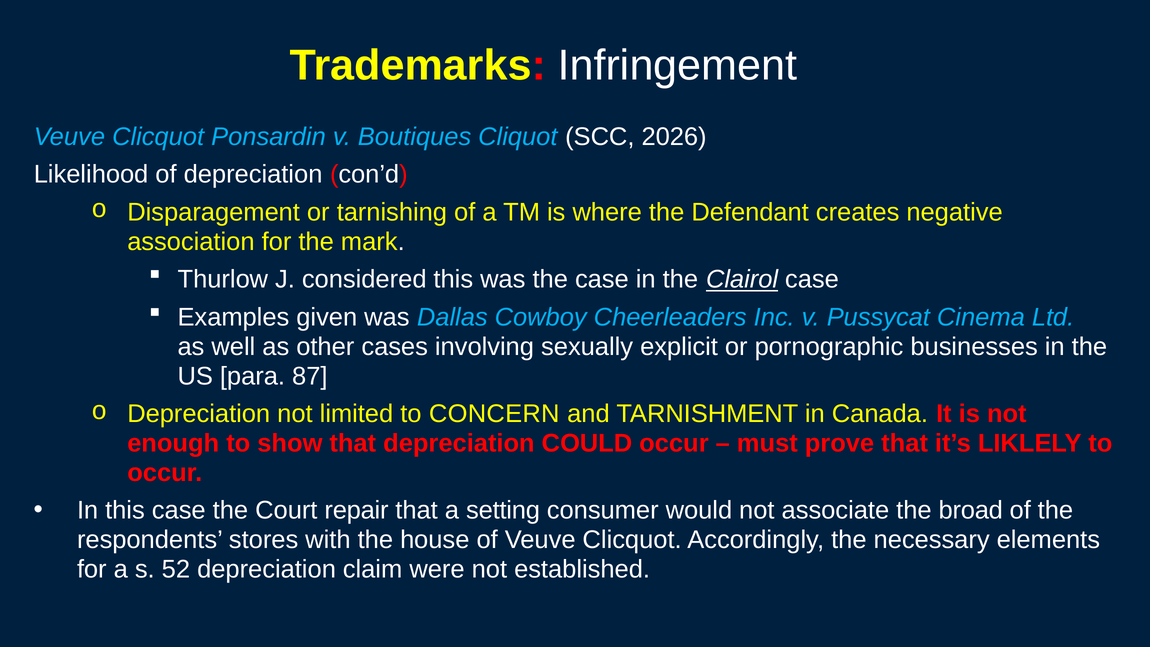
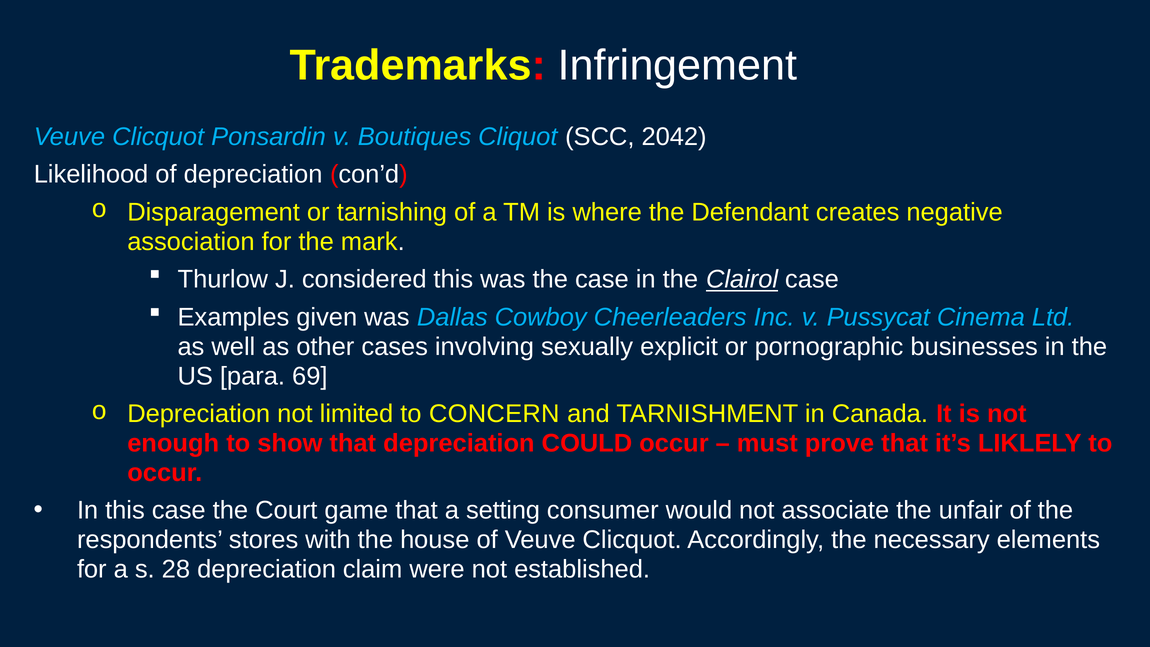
2026: 2026 -> 2042
87: 87 -> 69
repair: repair -> game
broad: broad -> unfair
52: 52 -> 28
